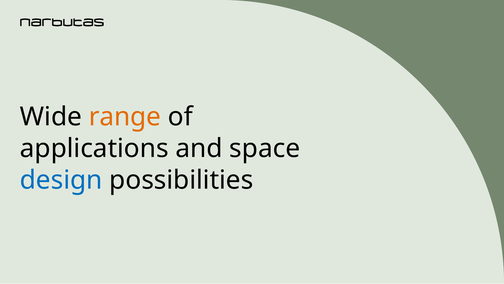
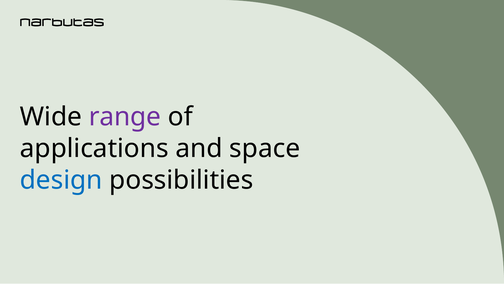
range colour: orange -> purple
